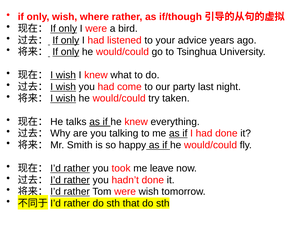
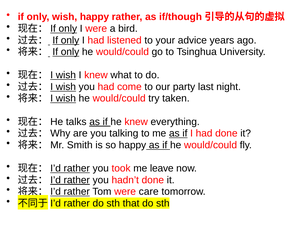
wish where: where -> happy
were wish: wish -> care
